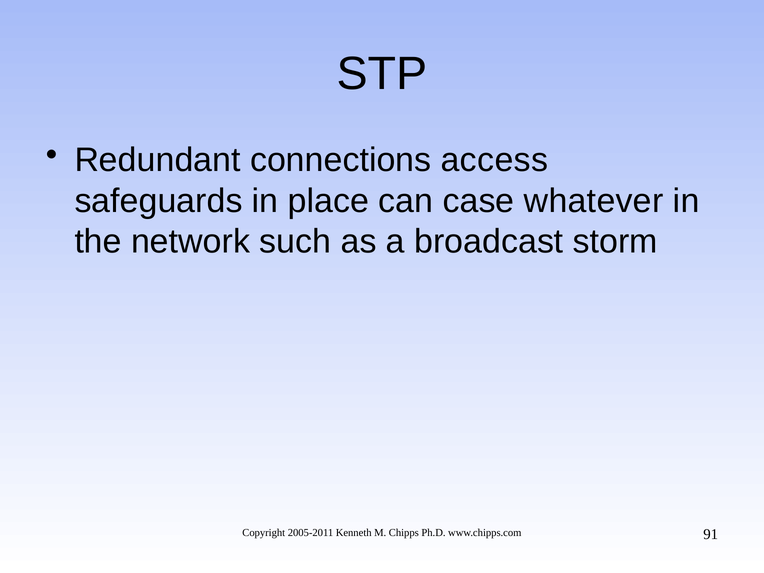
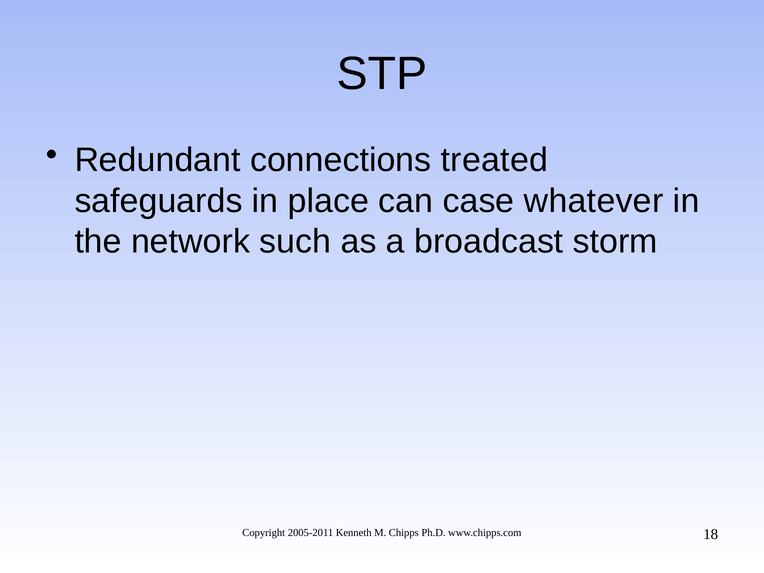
access: access -> treated
91: 91 -> 18
